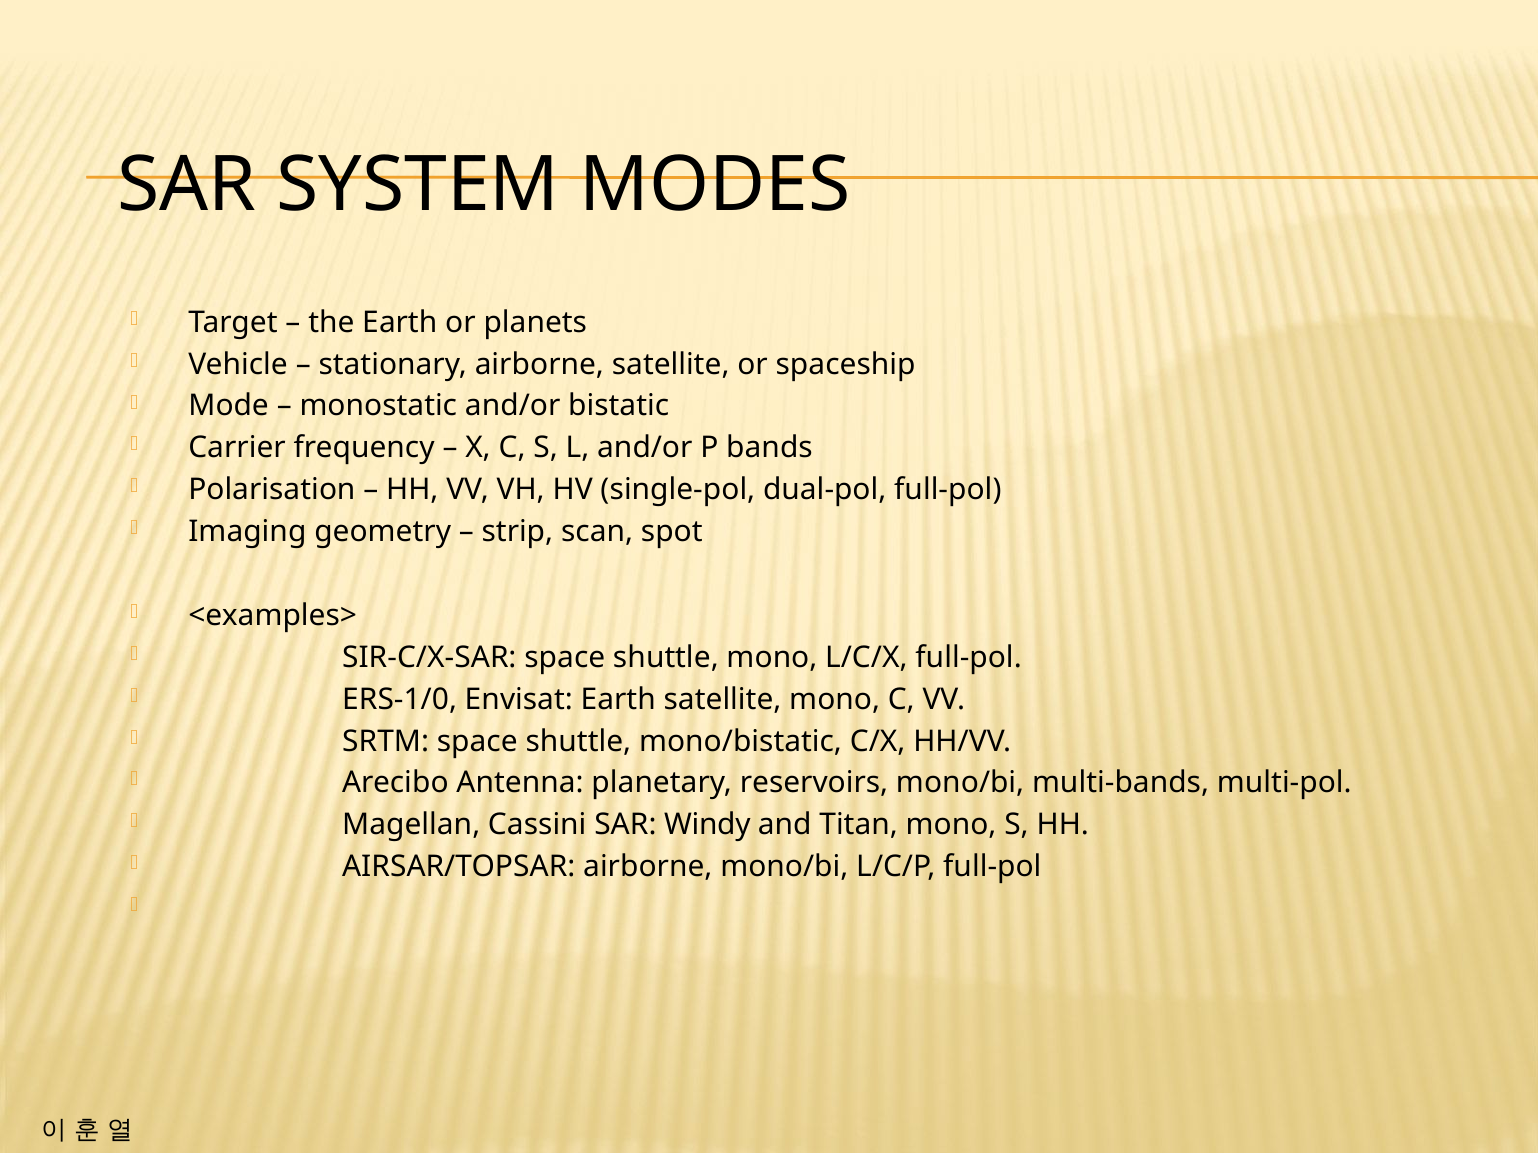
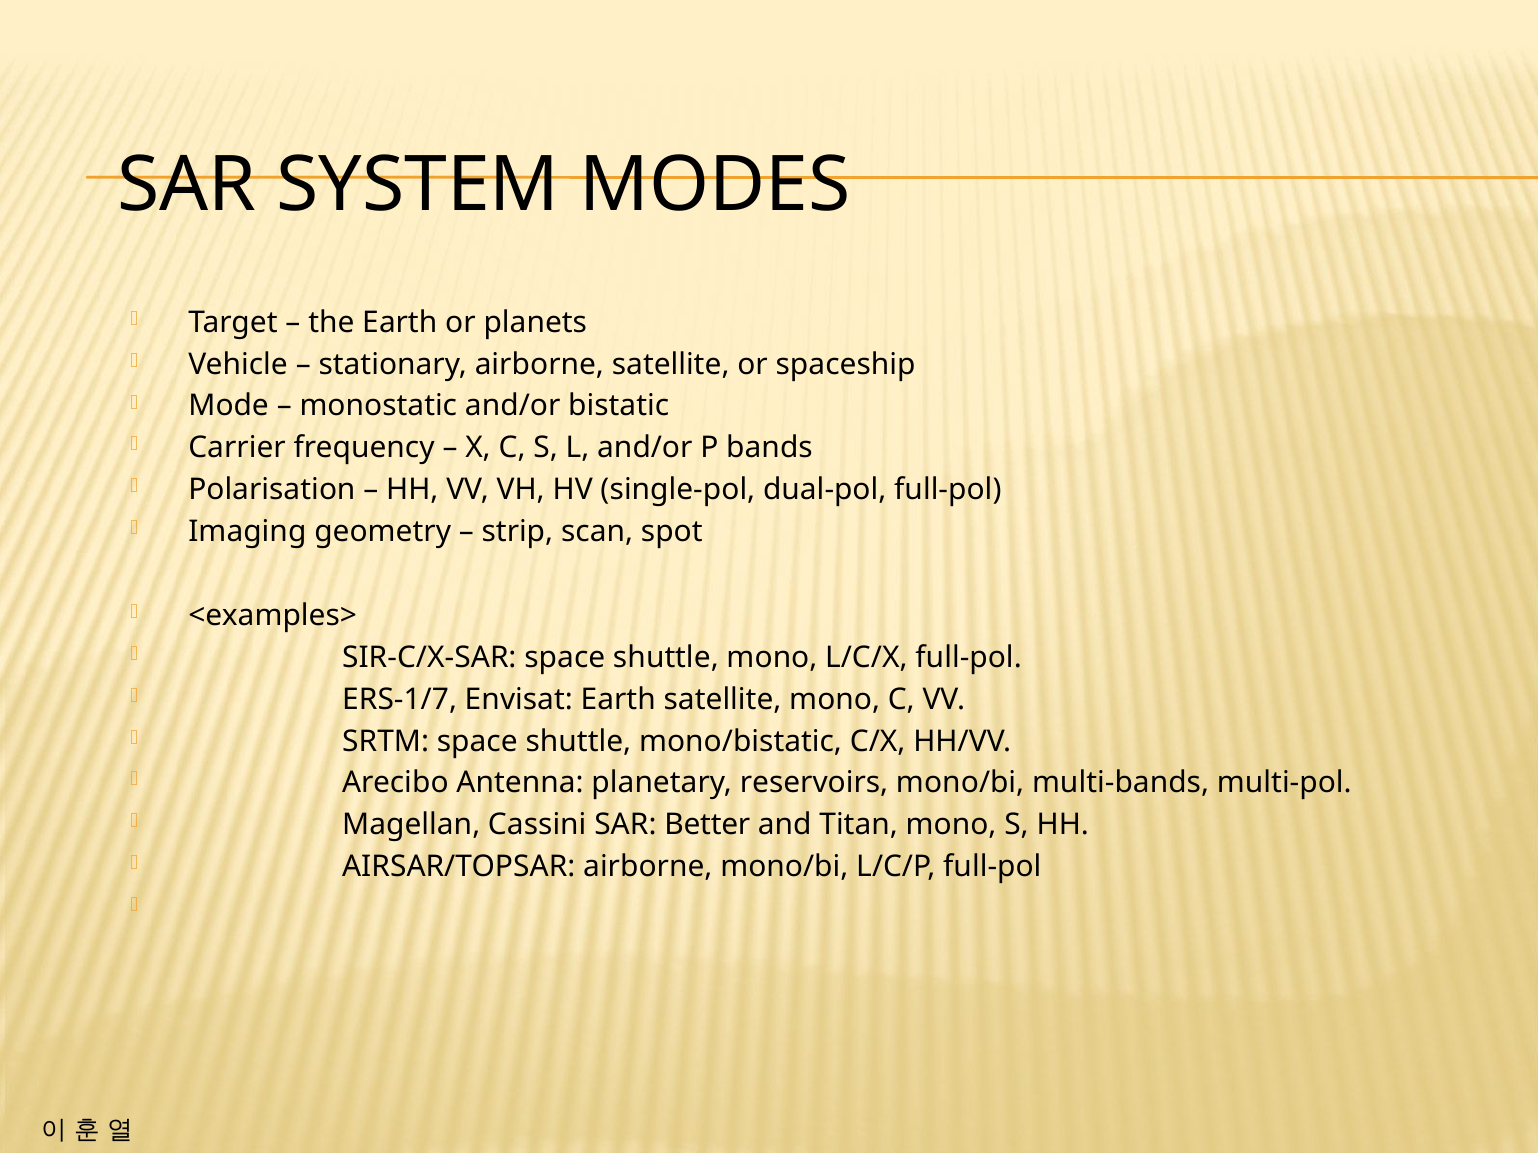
ERS-1/0: ERS-1/0 -> ERS-1/7
Windy: Windy -> Better
